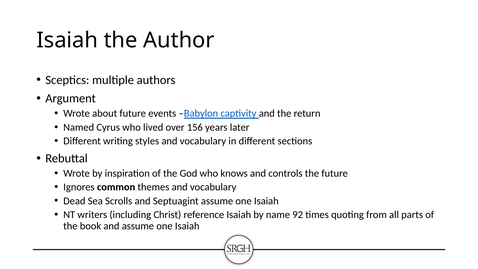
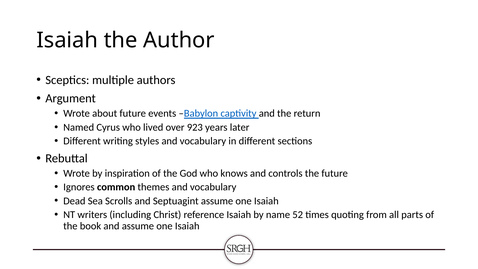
156: 156 -> 923
92: 92 -> 52
